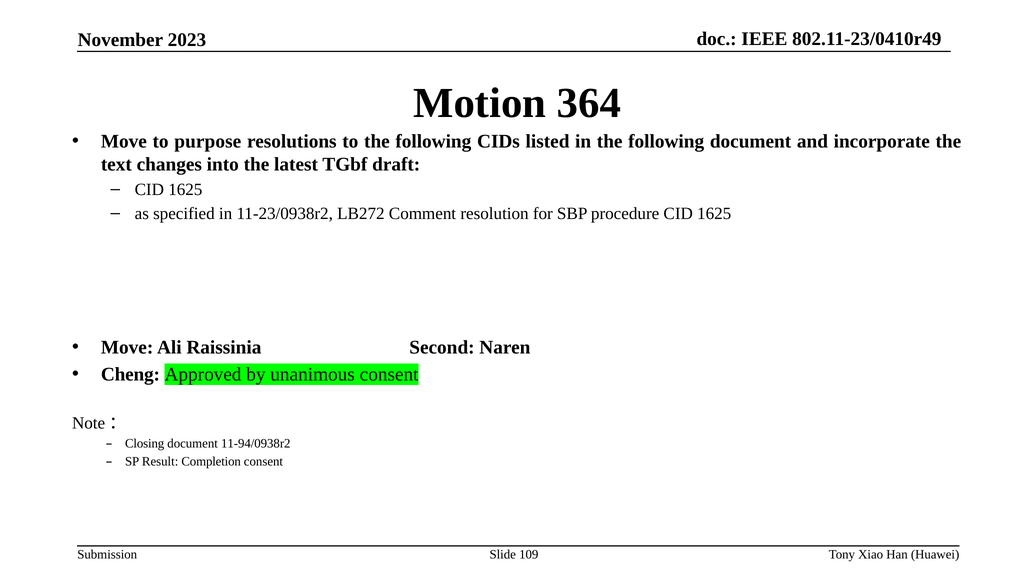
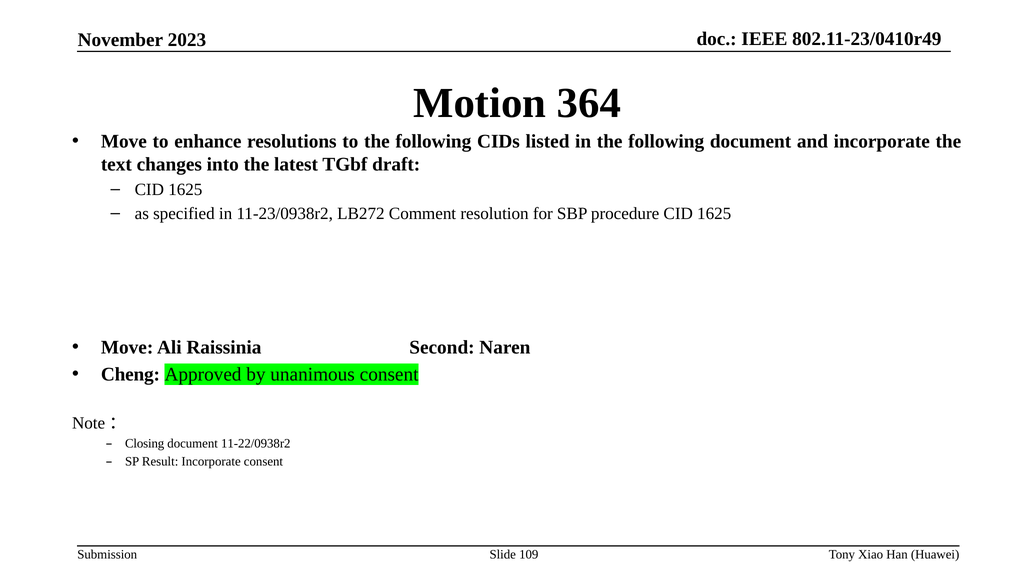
purpose: purpose -> enhance
11-94/0938r2: 11-94/0938r2 -> 11-22/0938r2
Result Completion: Completion -> Incorporate
